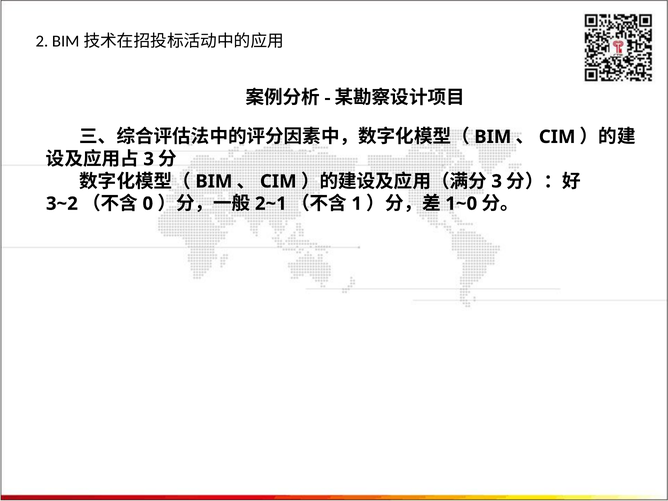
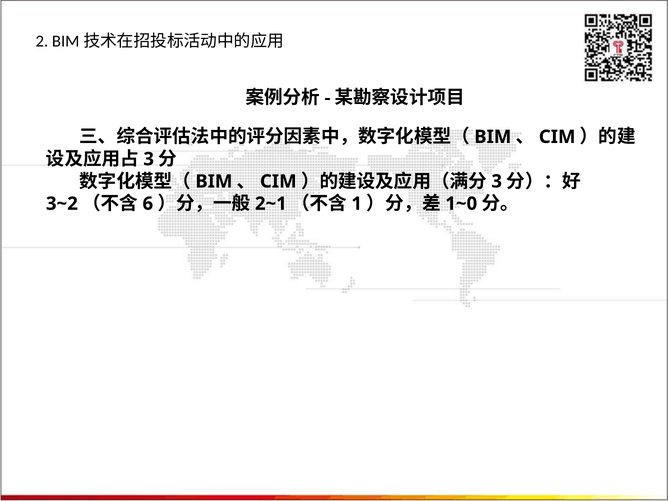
0: 0 -> 6
